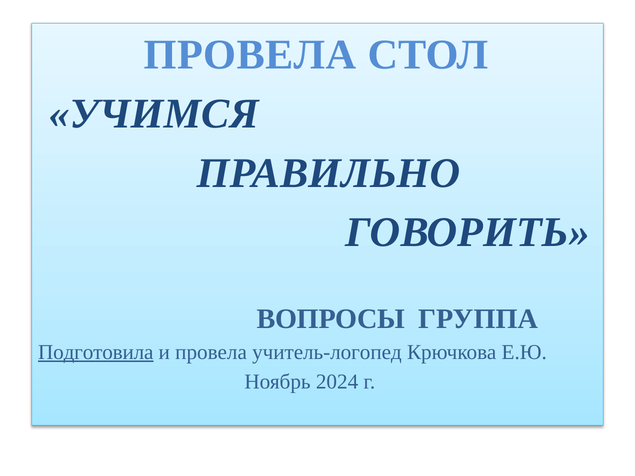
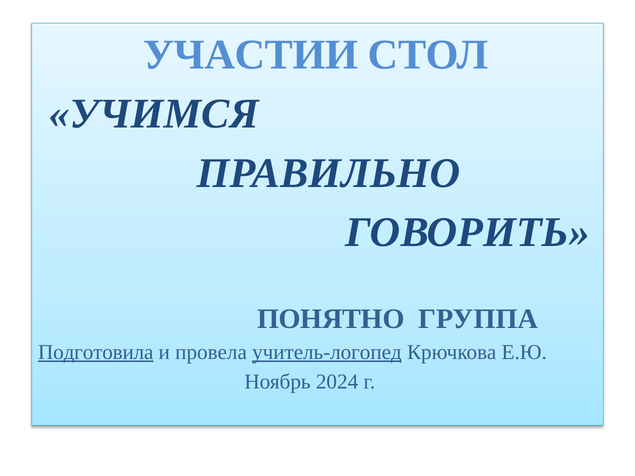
ПРОВЕЛА at (250, 55): ПРОВЕЛА -> УЧАСТИИ
ВОПРОСЫ: ВОПРОСЫ -> ПОНЯТНО
учитель-логопед underline: none -> present
